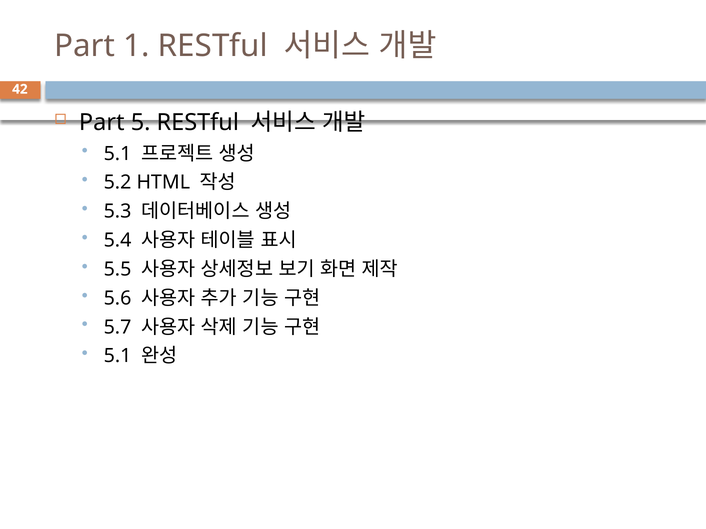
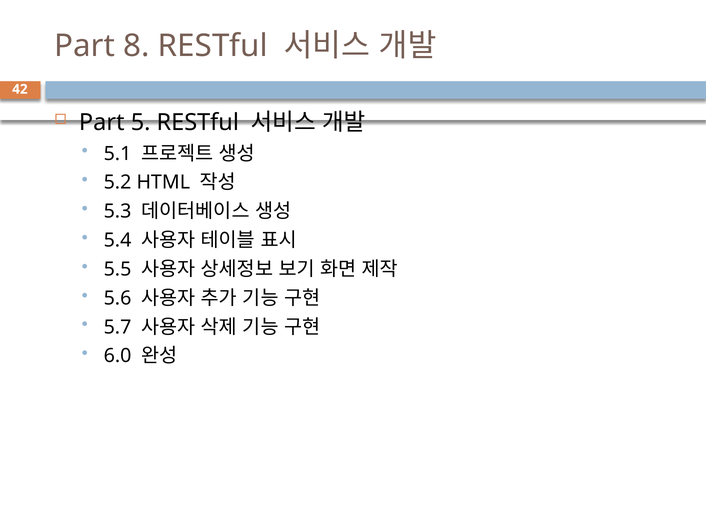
1: 1 -> 8
5.1 at (118, 356): 5.1 -> 6.0
